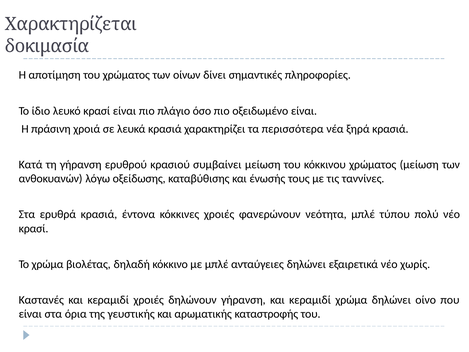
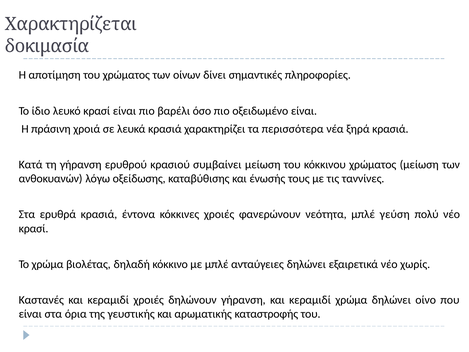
πλάγιο: πλάγιο -> βαρέλι
τύπου: τύπου -> γεύση
